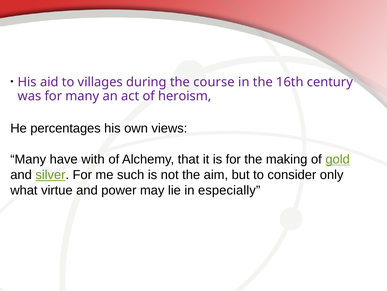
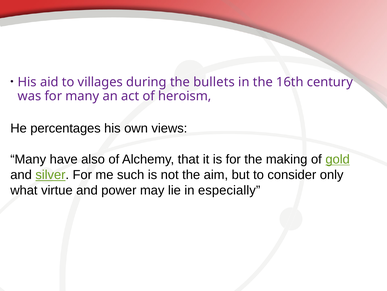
course: course -> bullets
with: with -> also
